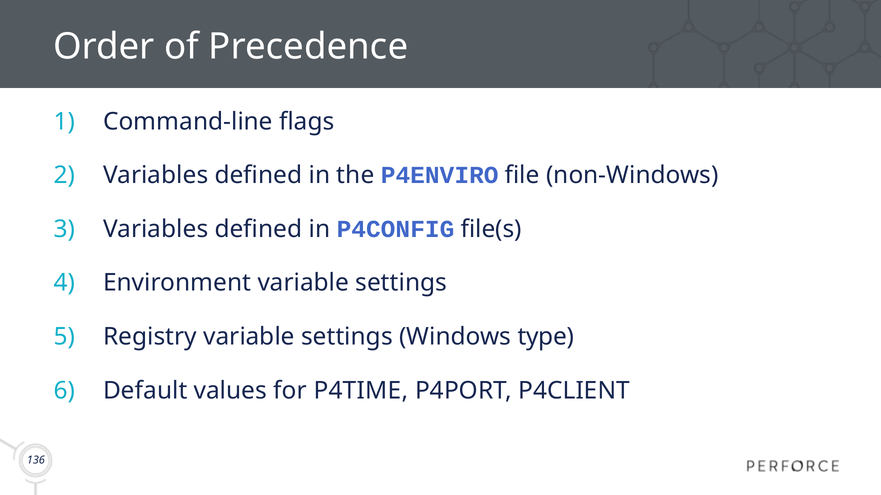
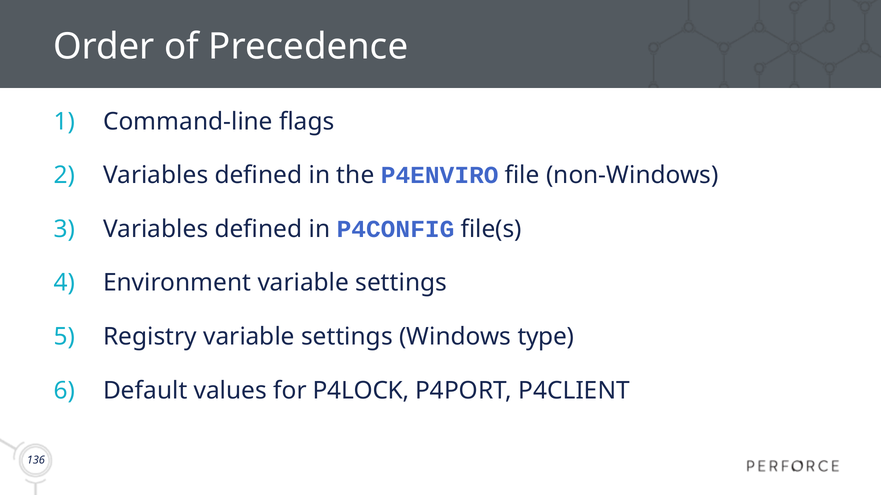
P4TIME: P4TIME -> P4LOCK
